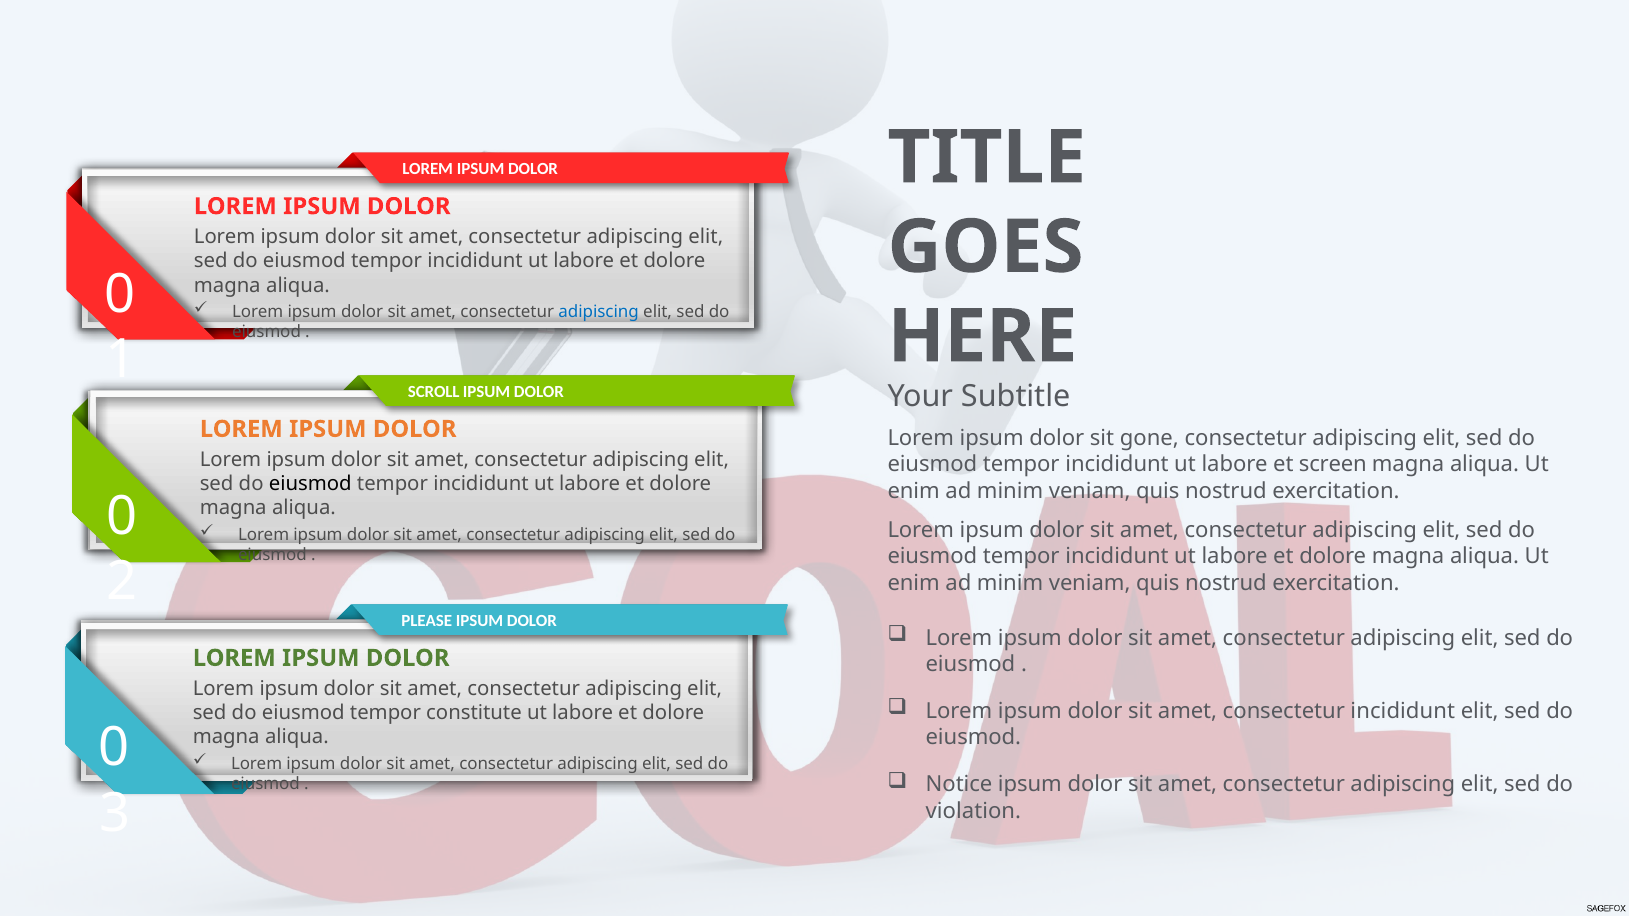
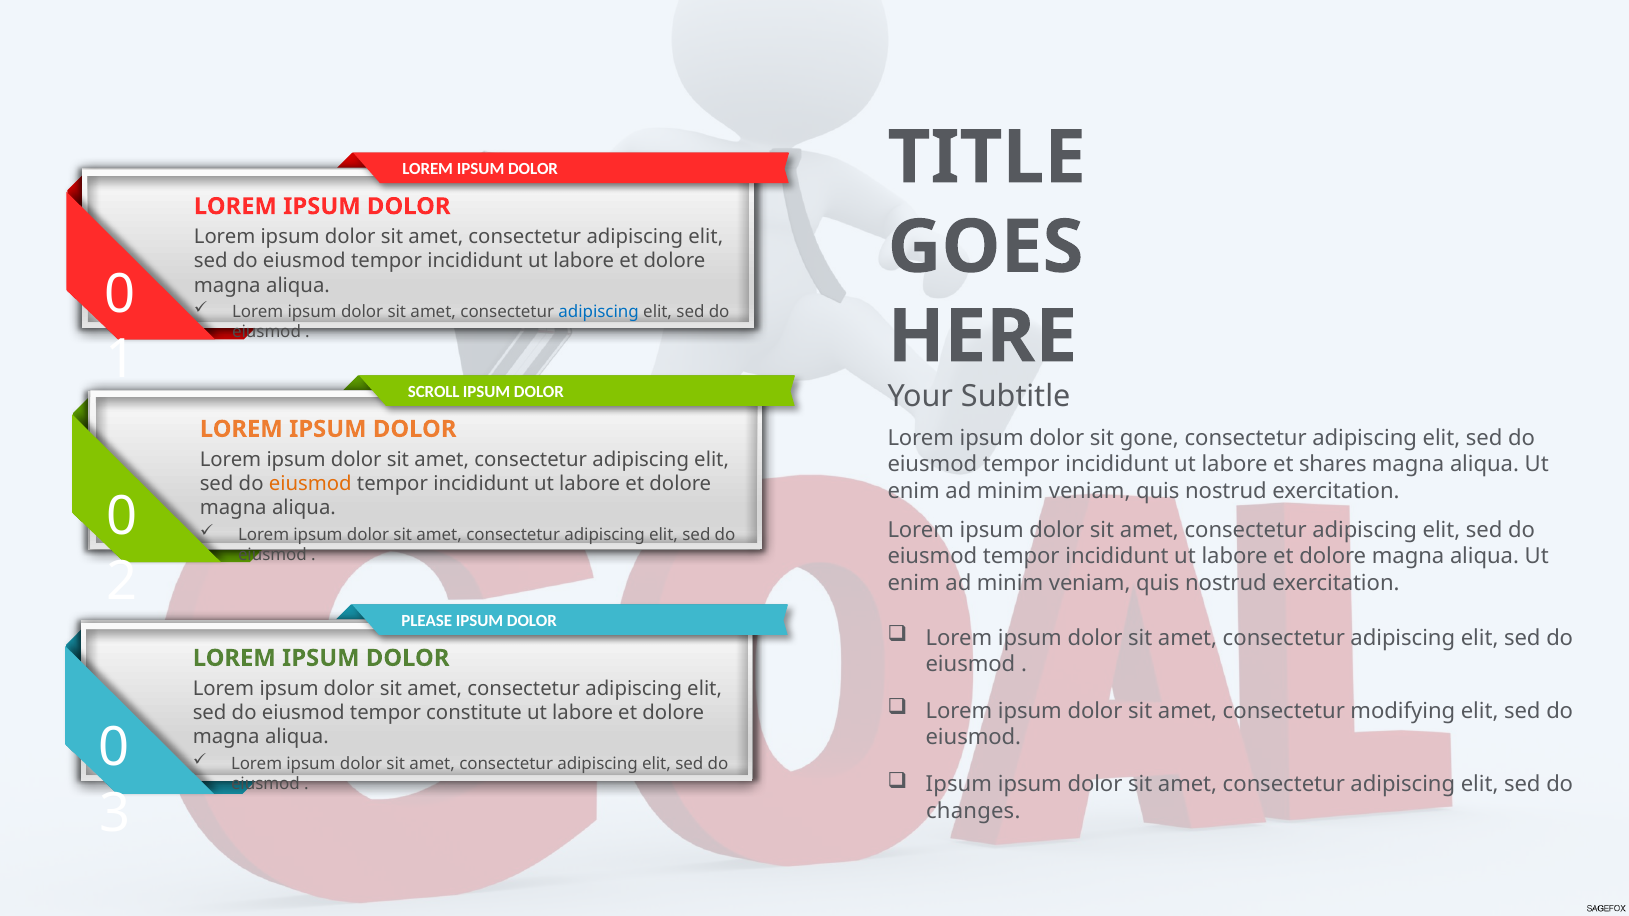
screen: screen -> shares
eiusmod at (310, 484) colour: black -> orange
consectetur incididunt: incididunt -> modifying
Notice at (959, 785): Notice -> Ipsum
violation: violation -> changes
